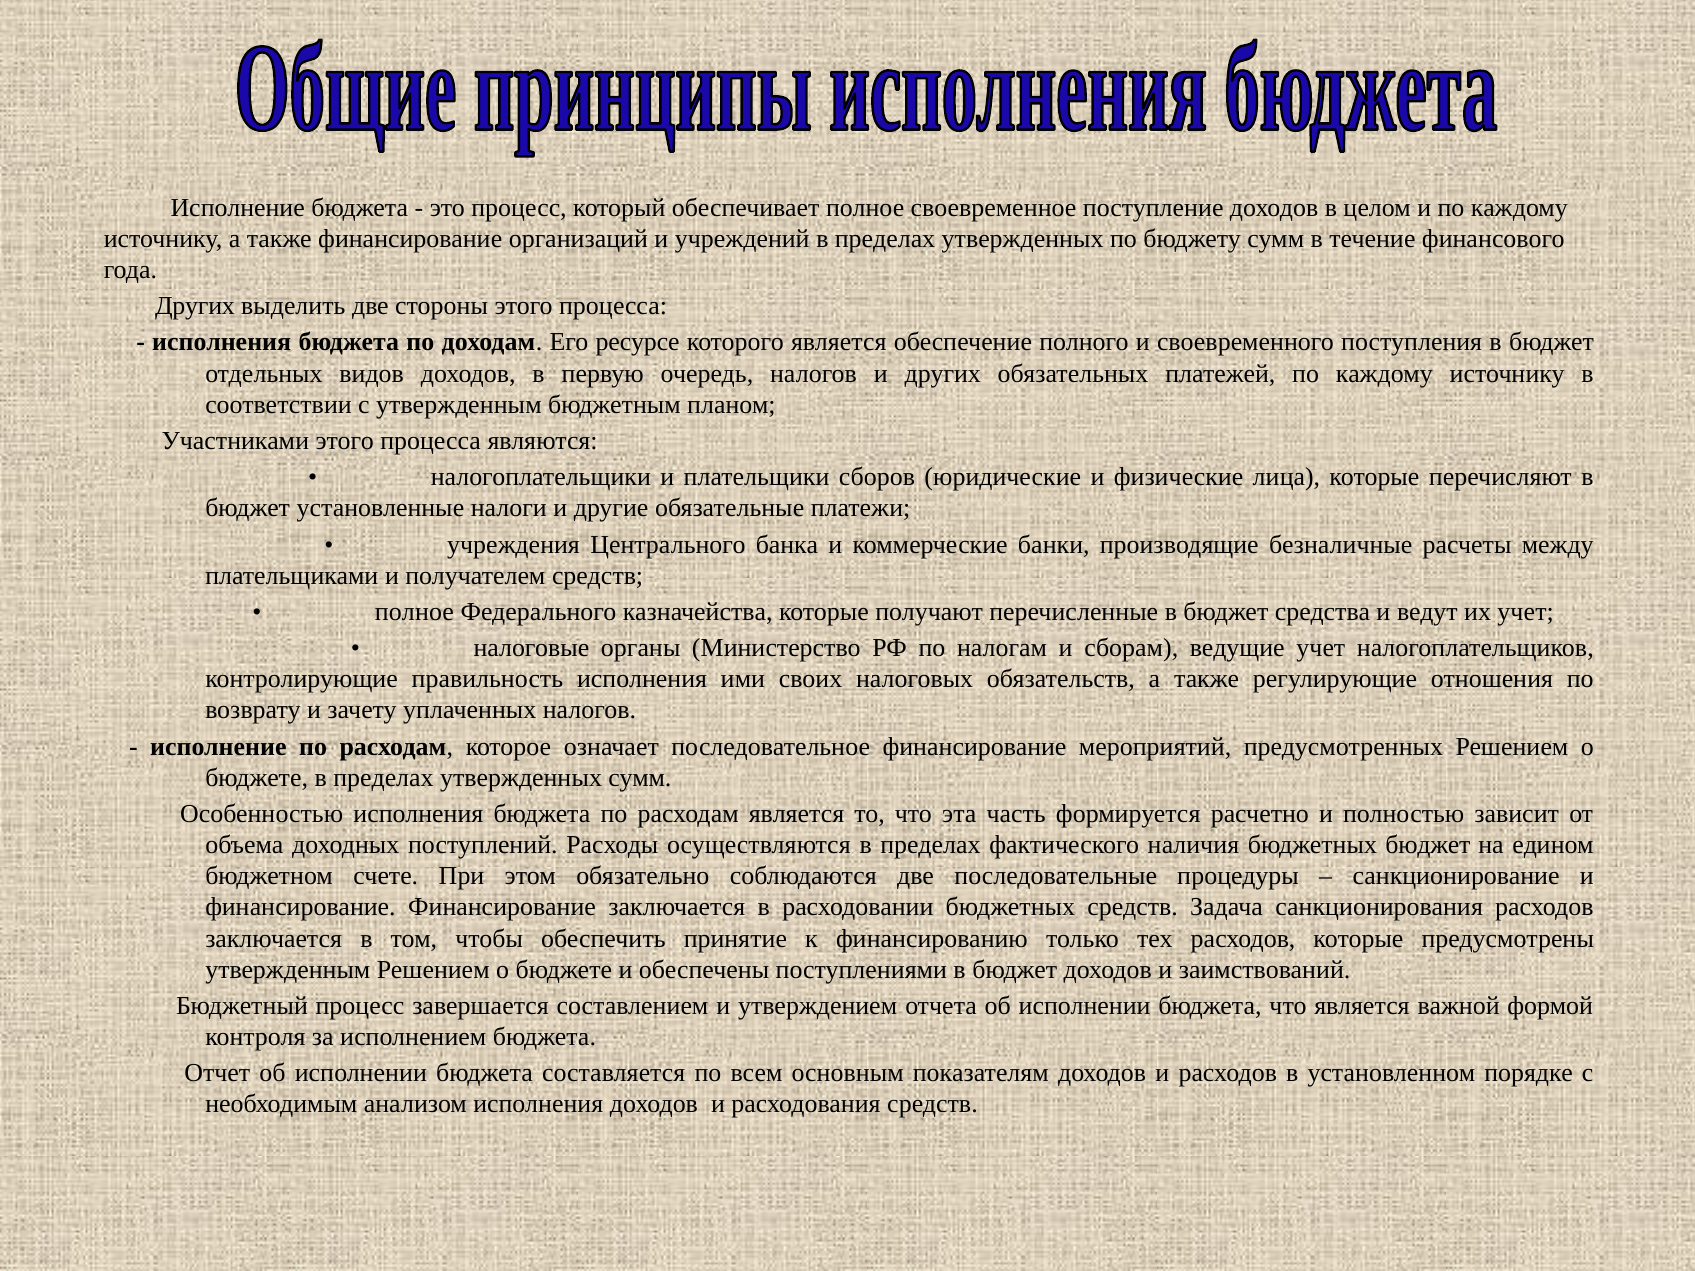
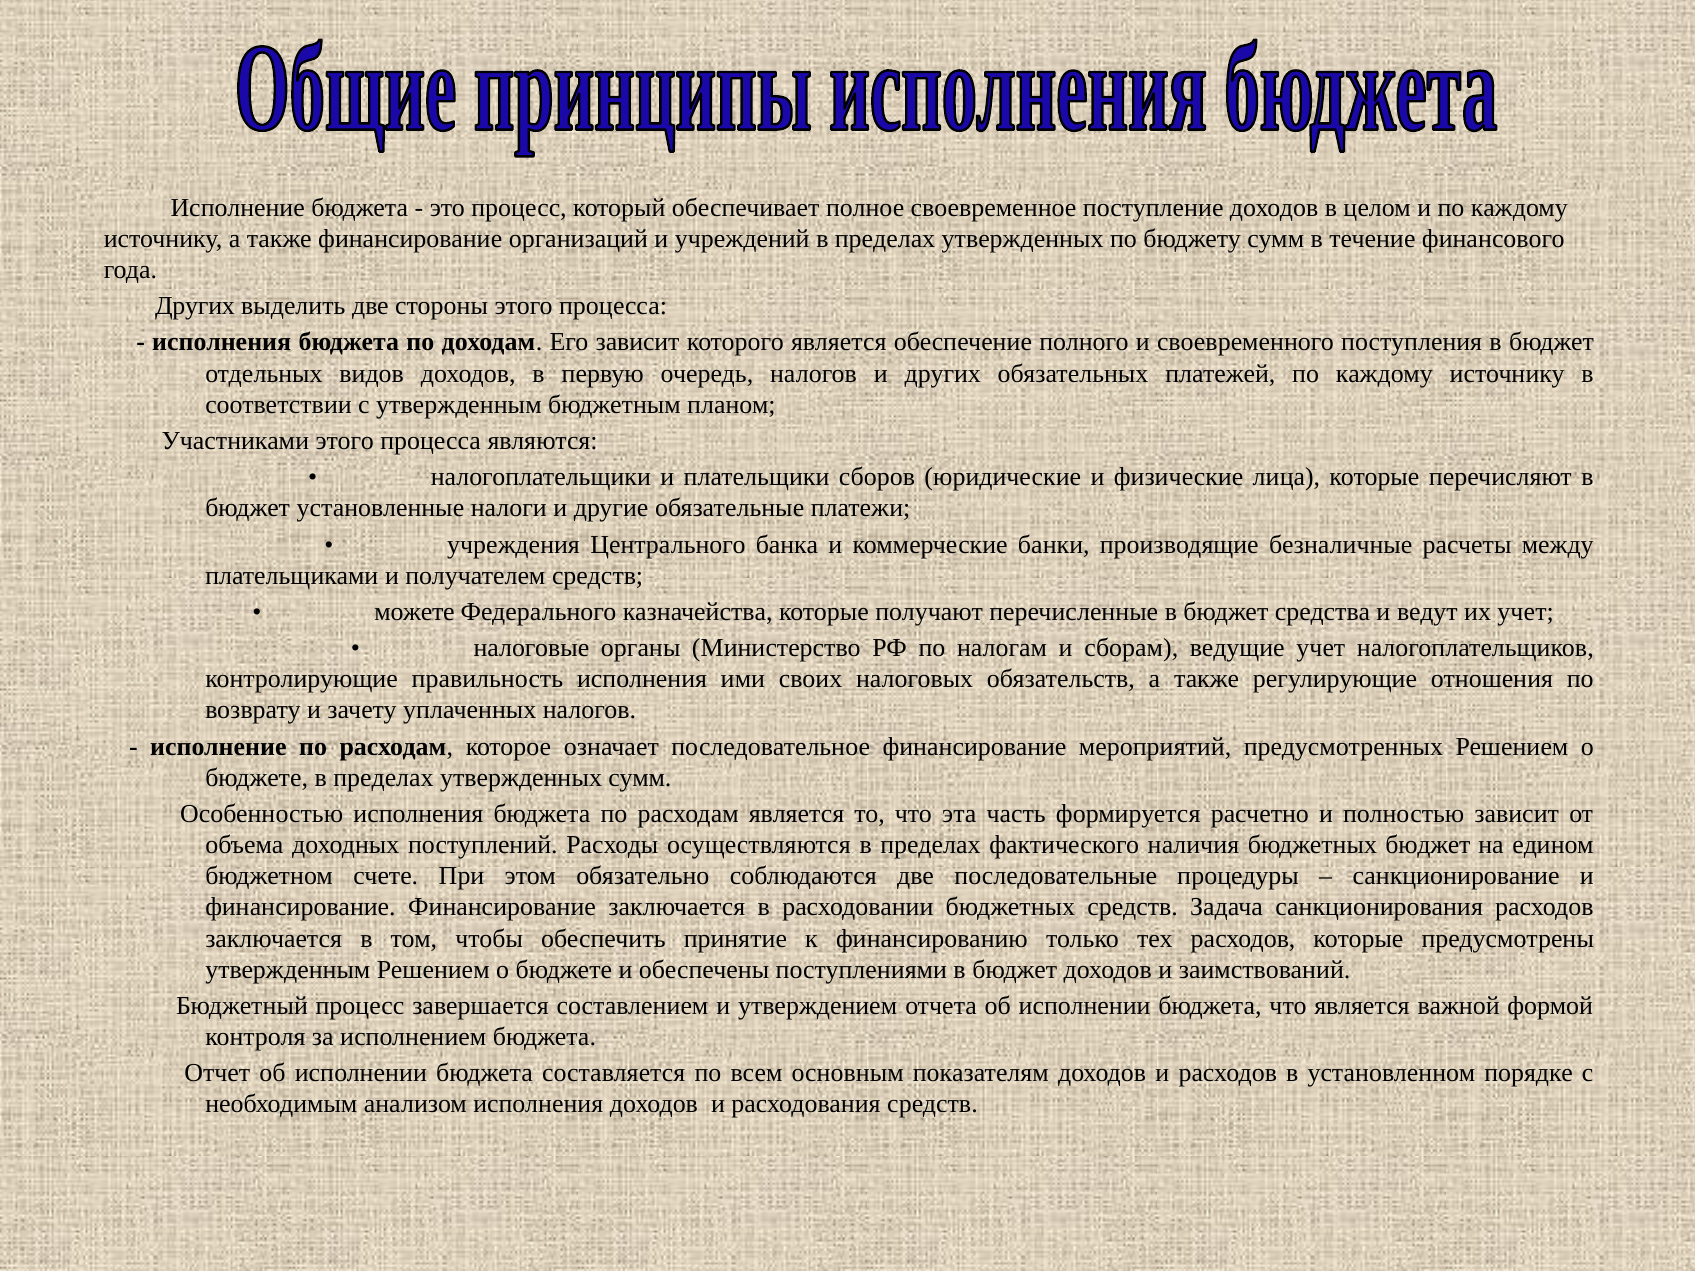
Его ресурсе: ресурсе -> зависит
полное at (414, 612): полное -> можете
